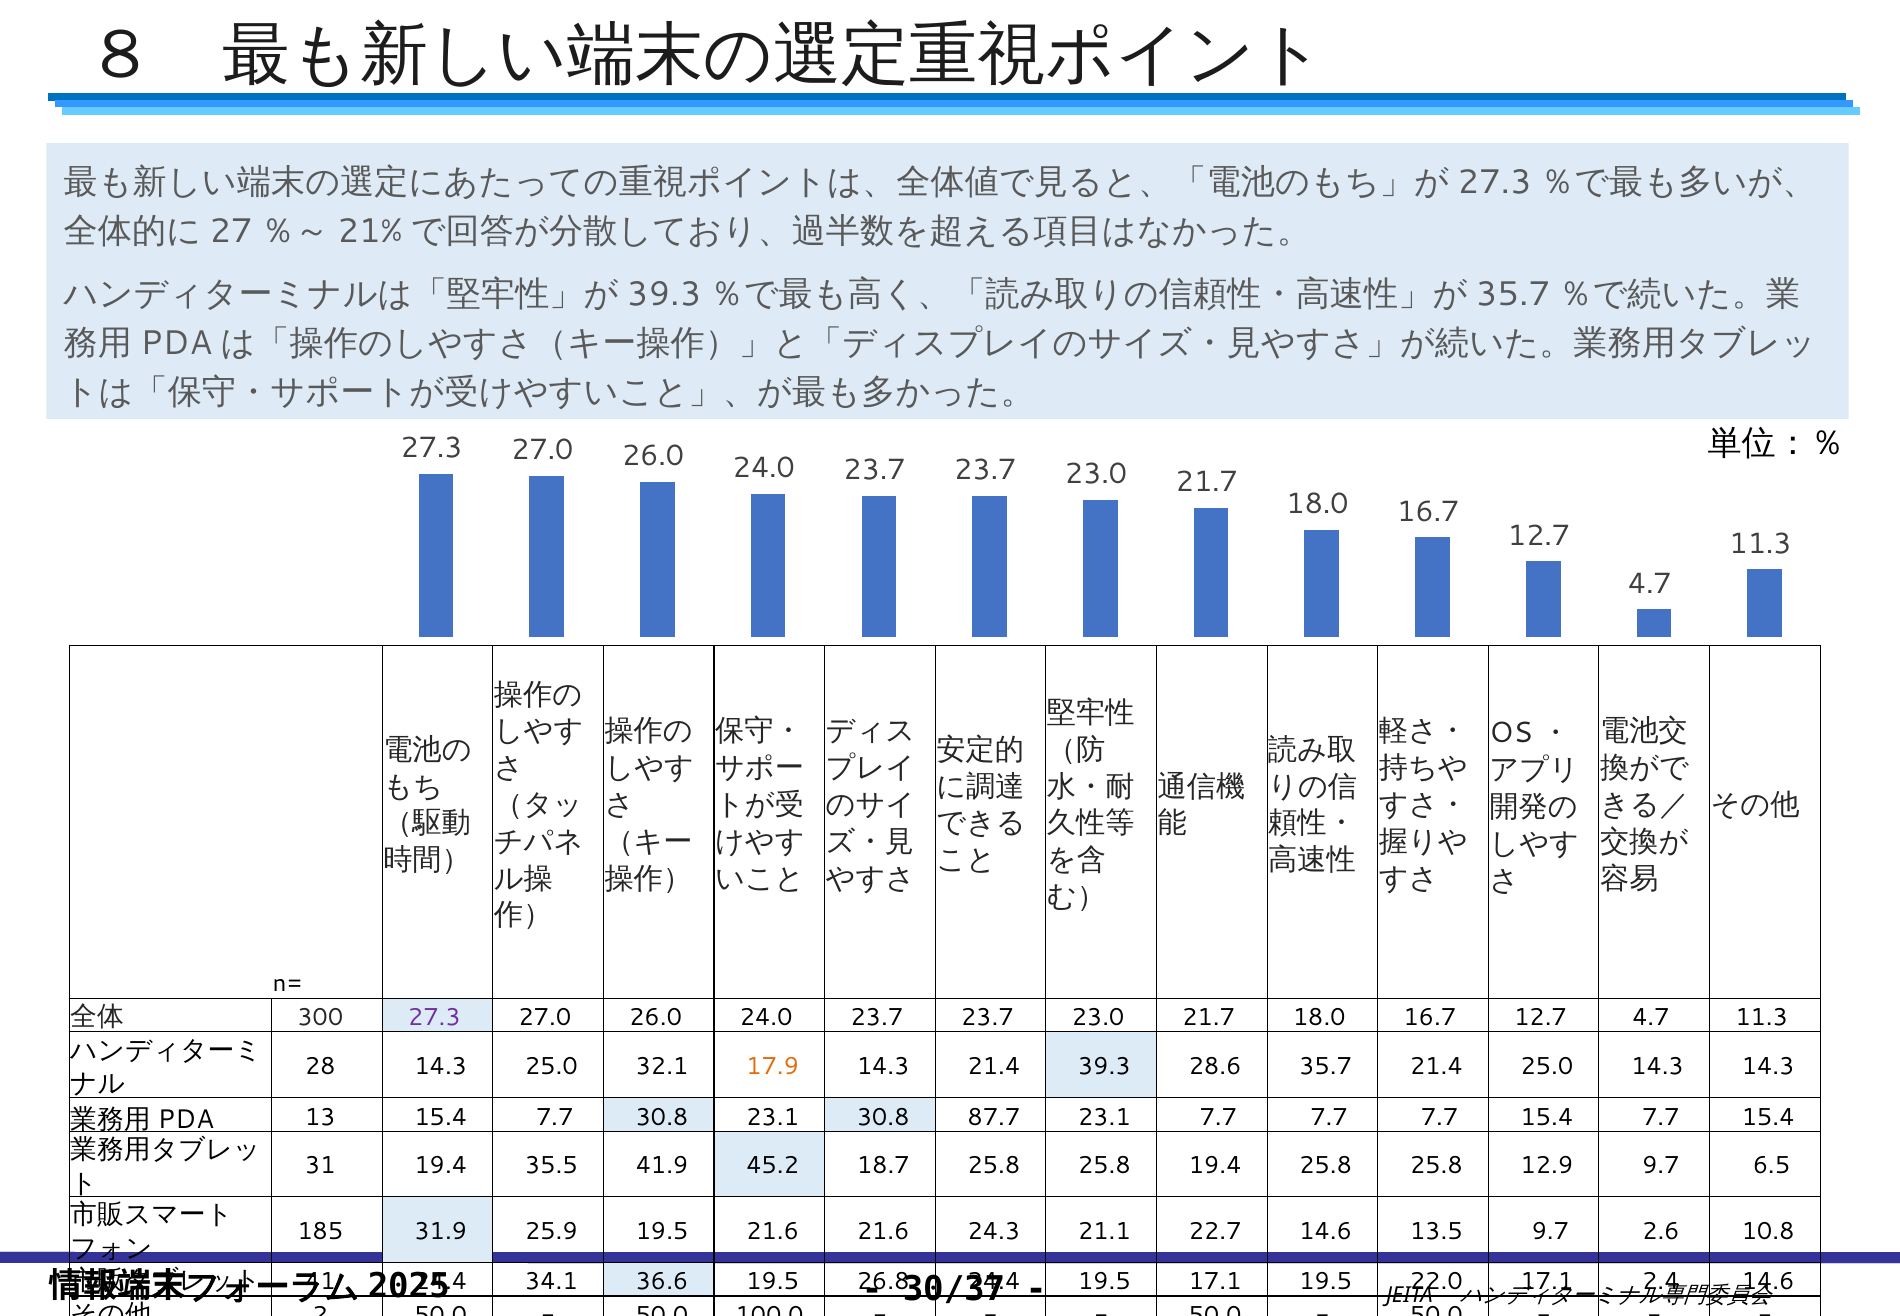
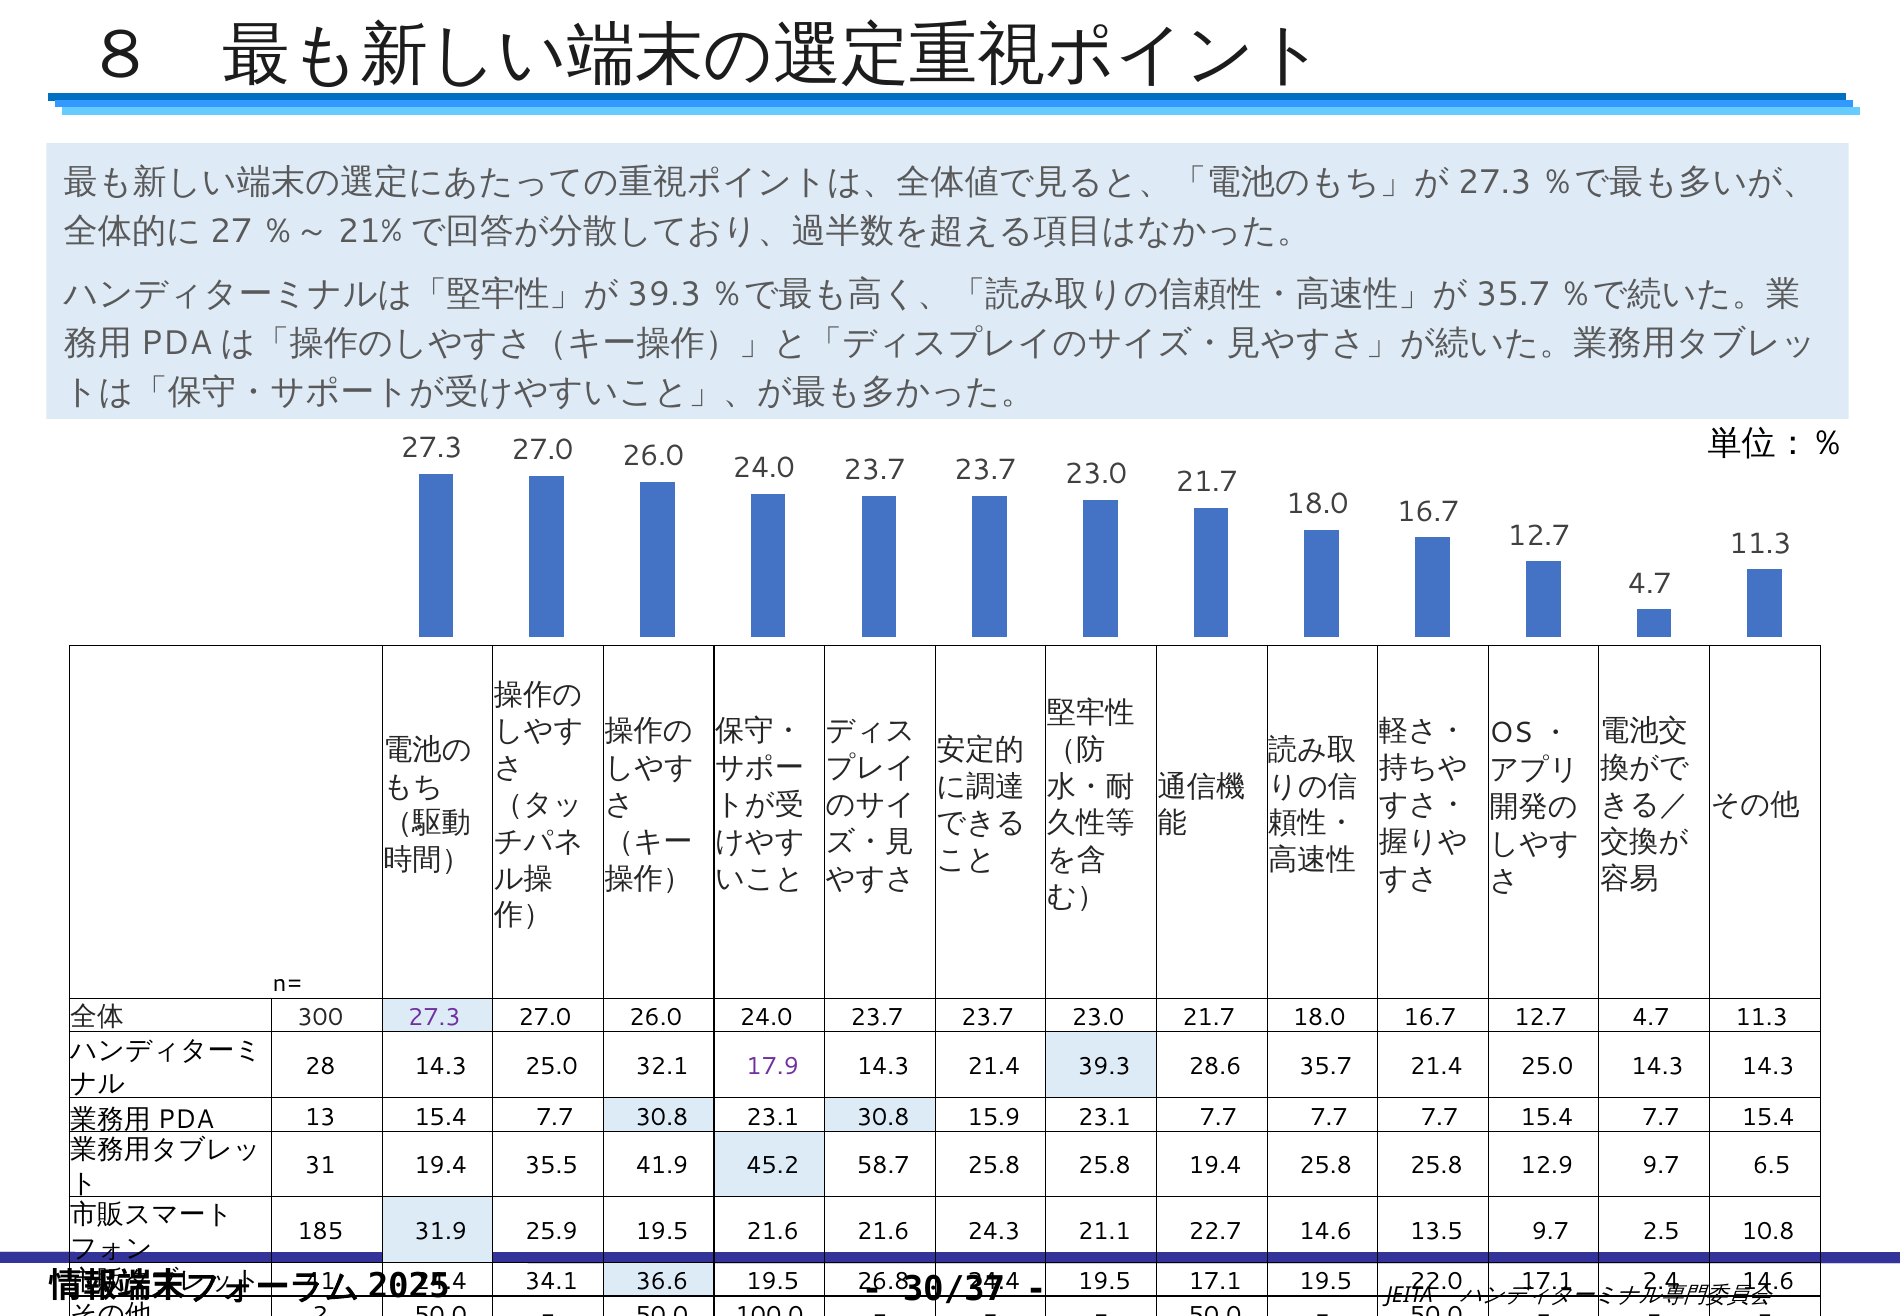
17.9 colour: orange -> purple
87.7: 87.7 -> 15.9
18.7: 18.7 -> 58.7
2.6: 2.6 -> 2.5
